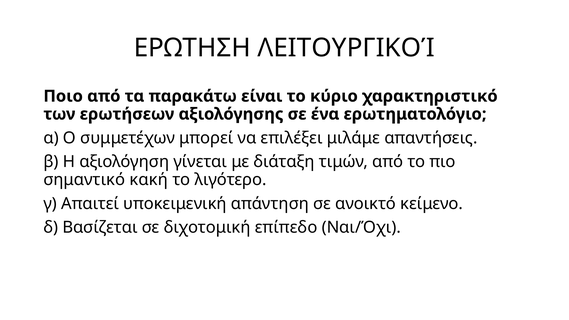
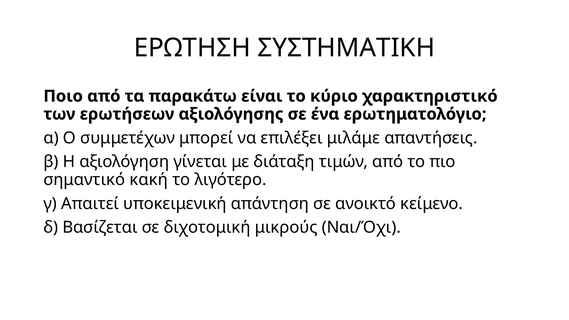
ΛΕΙΤΟΥΡΓΙΚΟΊ: ΛΕΙΤΟΥΡΓΙΚΟΊ -> ΣΥΣΤΗΜΑΤΙΚΗ
επίπεδο: επίπεδο -> μικρούς
